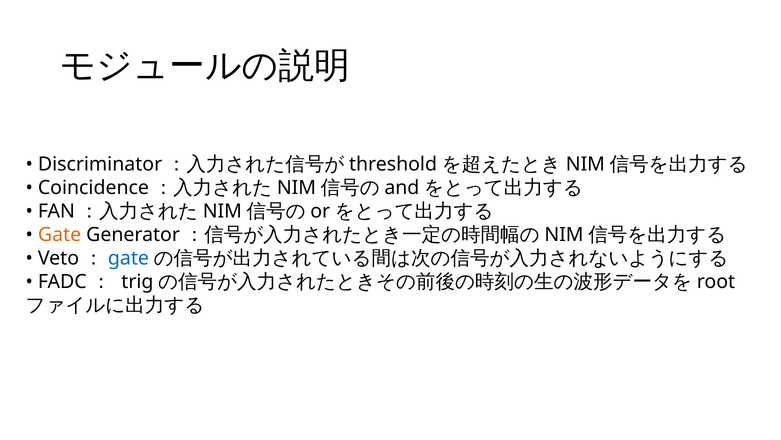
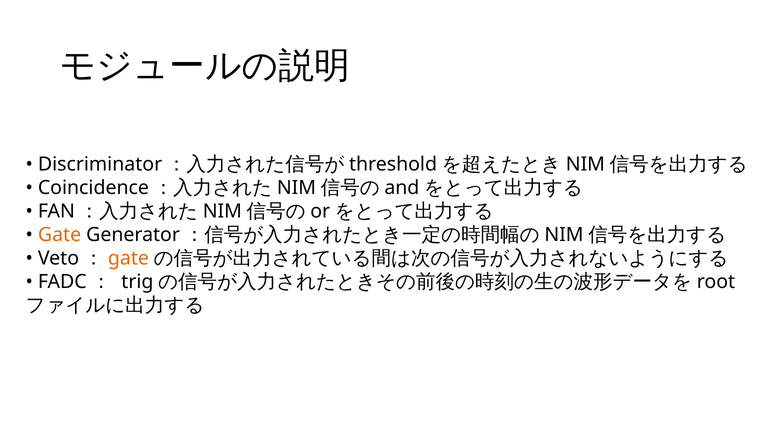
gate at (128, 258) colour: blue -> orange
